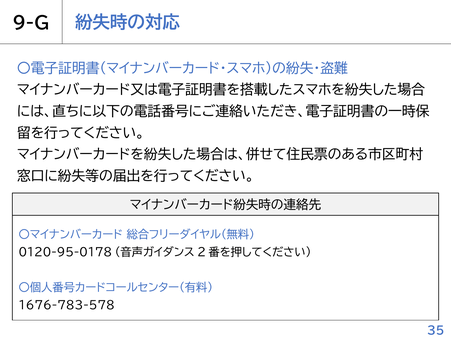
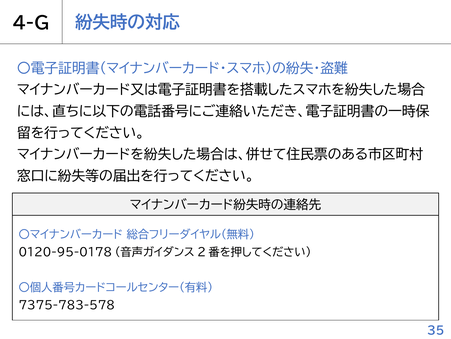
9-G: 9-G -> 4-G
1676-783-578: 1676-783-578 -> 7375-783-578
